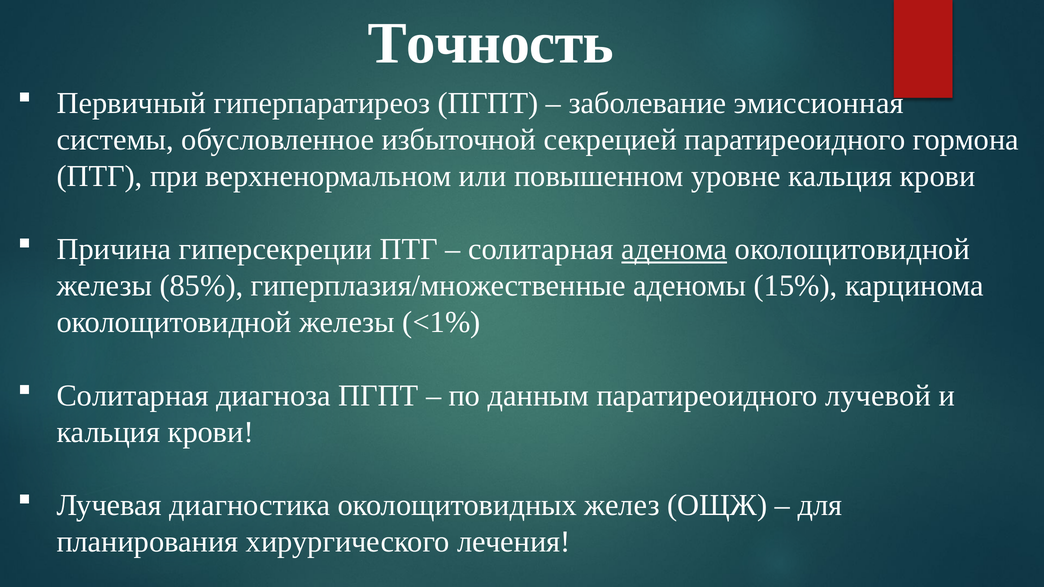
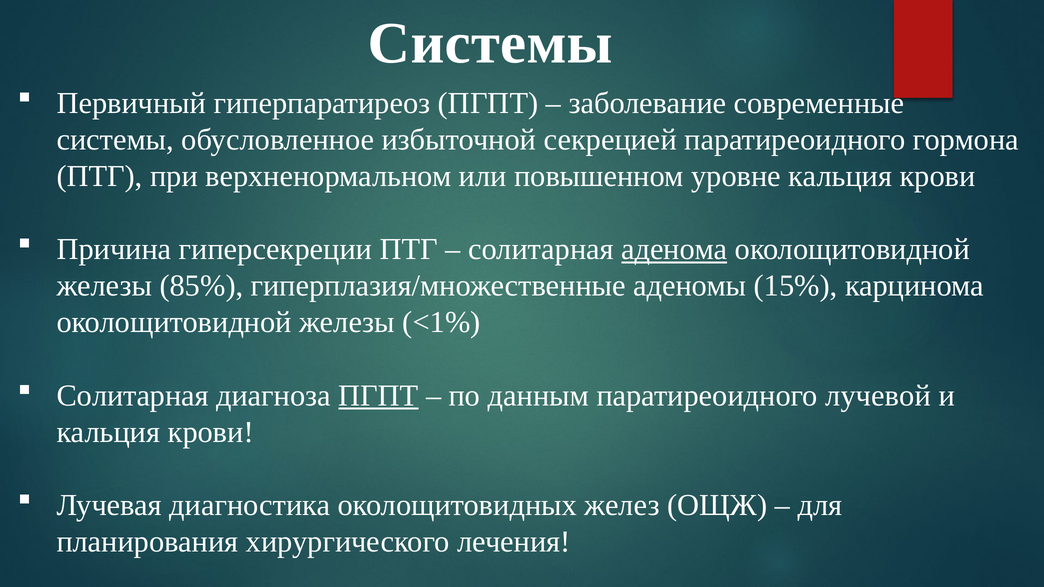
Точность at (491, 43): Точность -> Системы
эмиссионная: эмиссионная -> современные
ПГПТ at (378, 396) underline: none -> present
